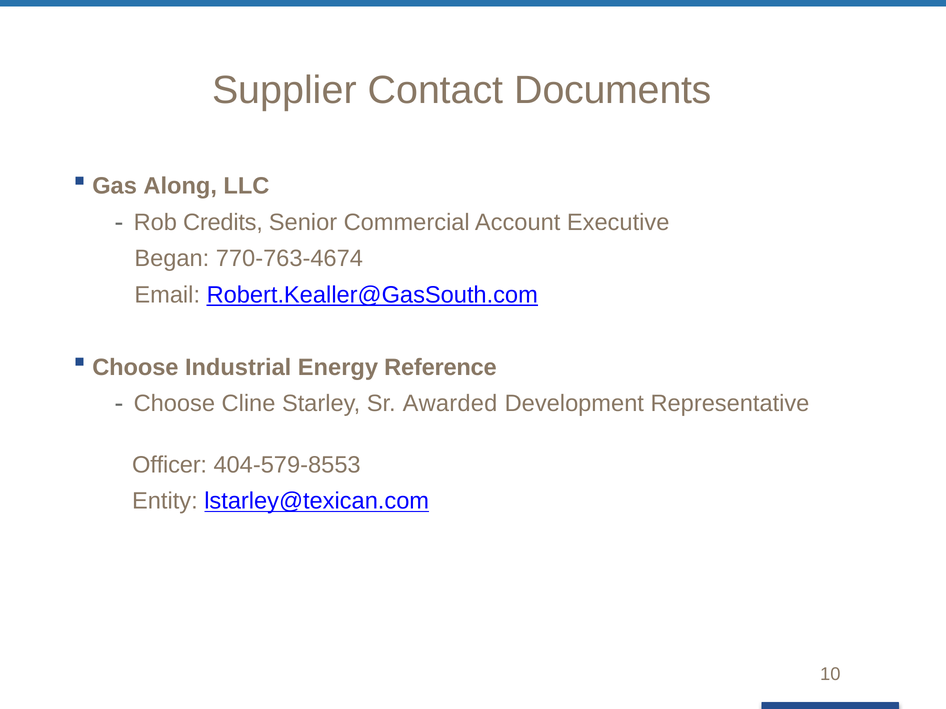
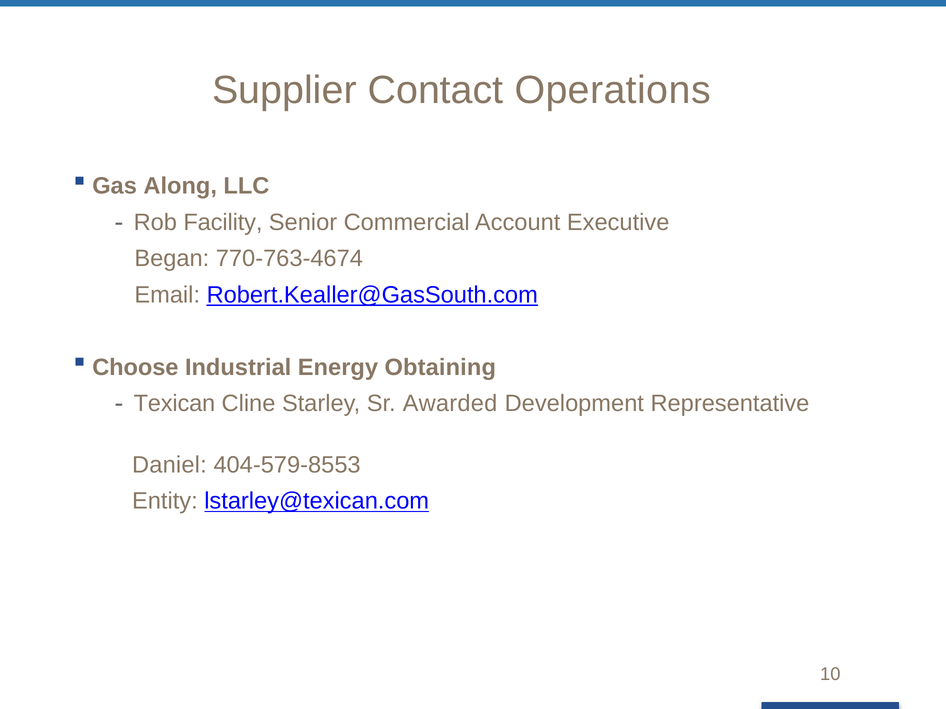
Documents: Documents -> Operations
Credits: Credits -> Facility
Reference: Reference -> Obtaining
Choose at (174, 404): Choose -> Texican
Officer: Officer -> Daniel
